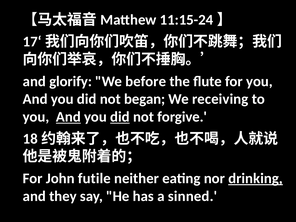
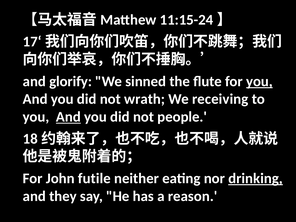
before: before -> sinned
you at (259, 81) underline: none -> present
began: began -> wrath
did at (120, 117) underline: present -> none
forgive: forgive -> people
sinned: sinned -> reason
